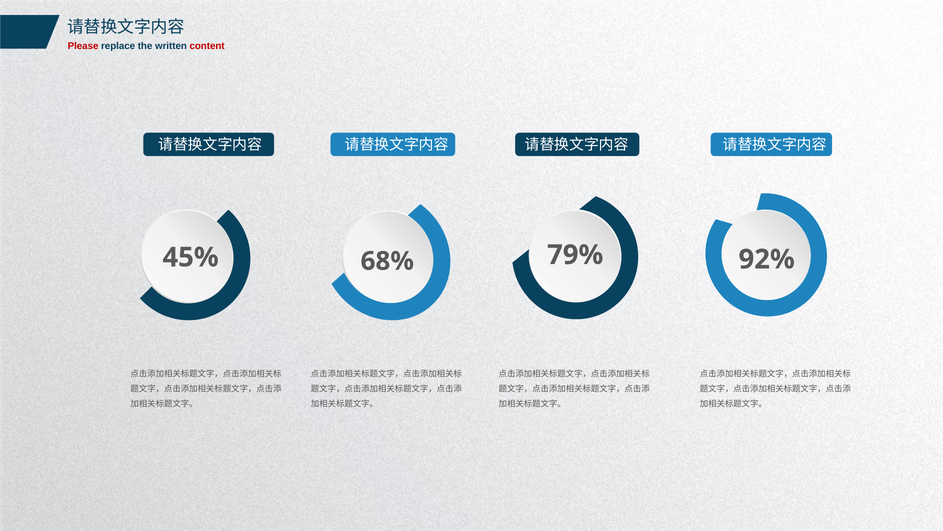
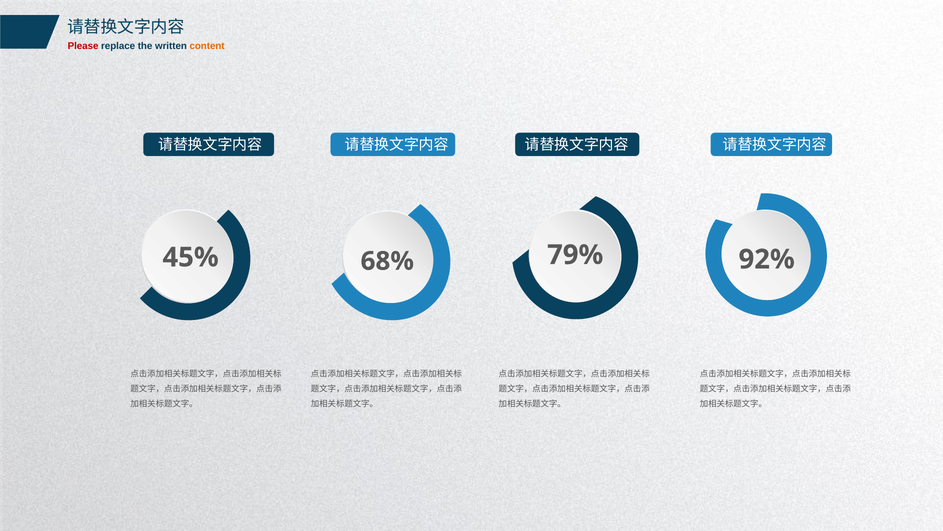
content colour: red -> orange
